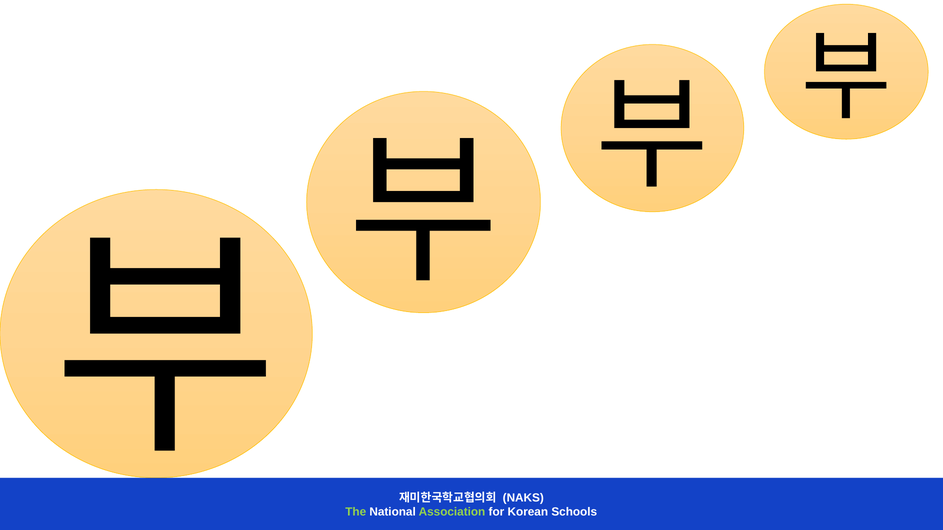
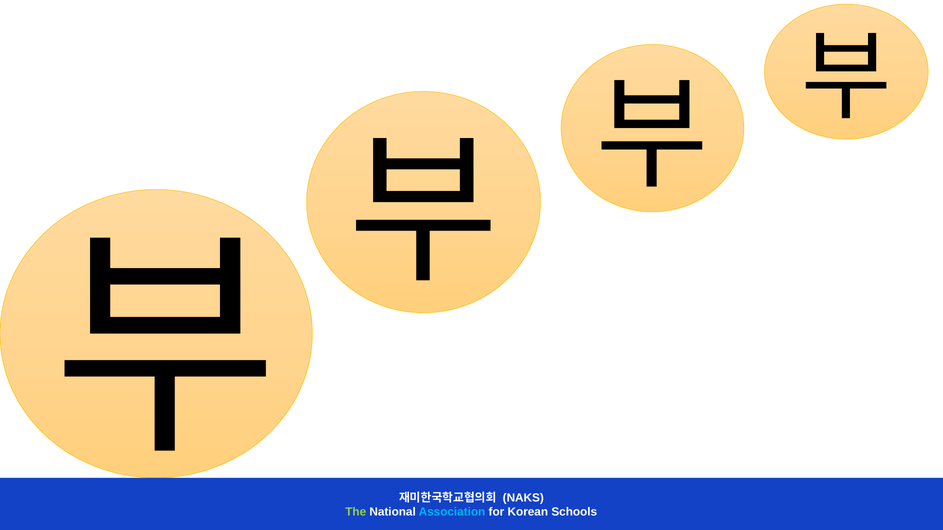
Association colour: light green -> light blue
